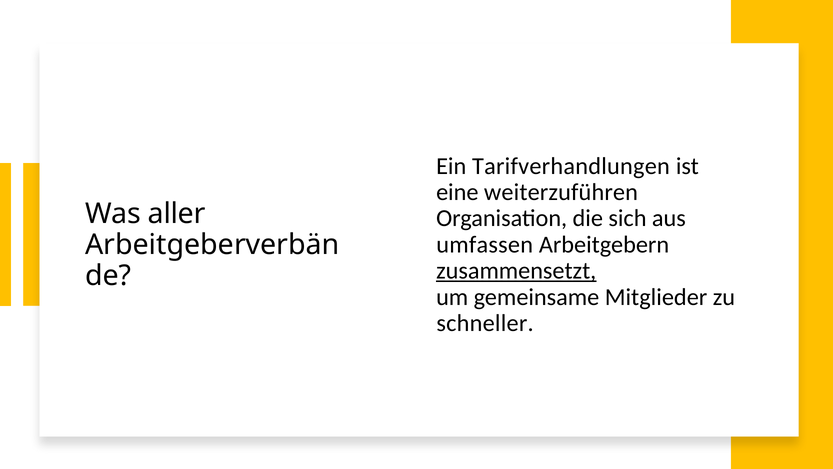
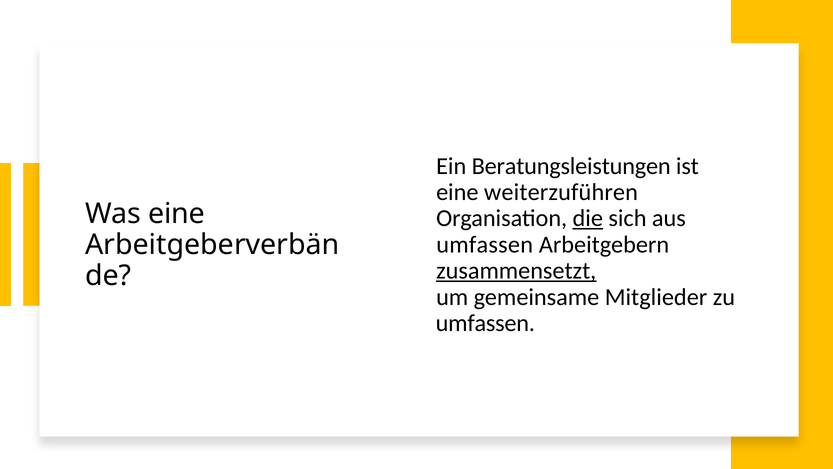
Tarifverhandlungen: Tarifverhandlungen -> Beratungsleistungen
Was aller: aller -> eine
die underline: none -> present
schneller at (485, 323): schneller -> umfassen
